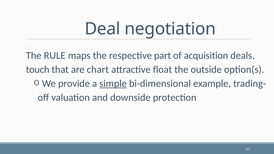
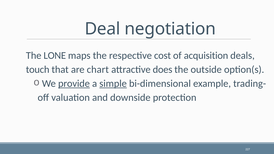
RULE: RULE -> LONE
part: part -> cost
float: float -> does
provide underline: none -> present
